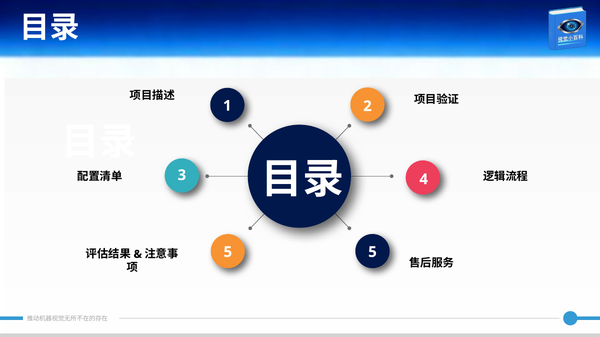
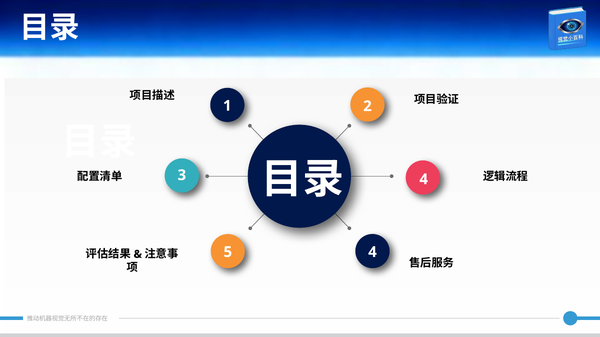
5 5: 5 -> 4
